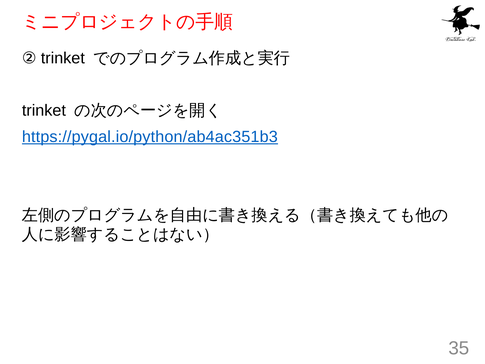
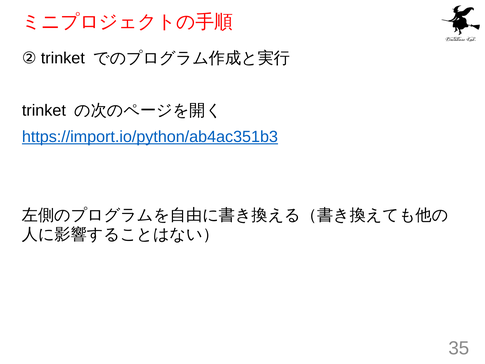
https://pygal.io/python/ab4ac351b3: https://pygal.io/python/ab4ac351b3 -> https://import.io/python/ab4ac351b3
